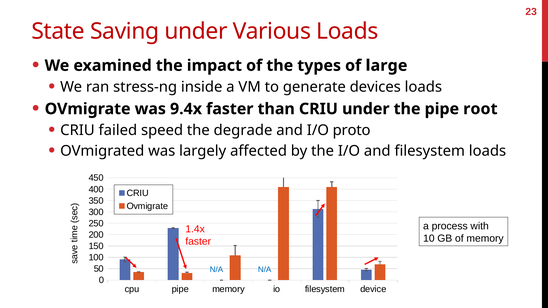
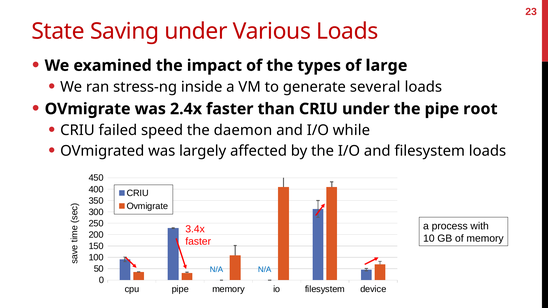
devices: devices -> several
9.4x: 9.4x -> 2.4x
degrade: degrade -> daemon
proto: proto -> while
1.4x: 1.4x -> 3.4x
